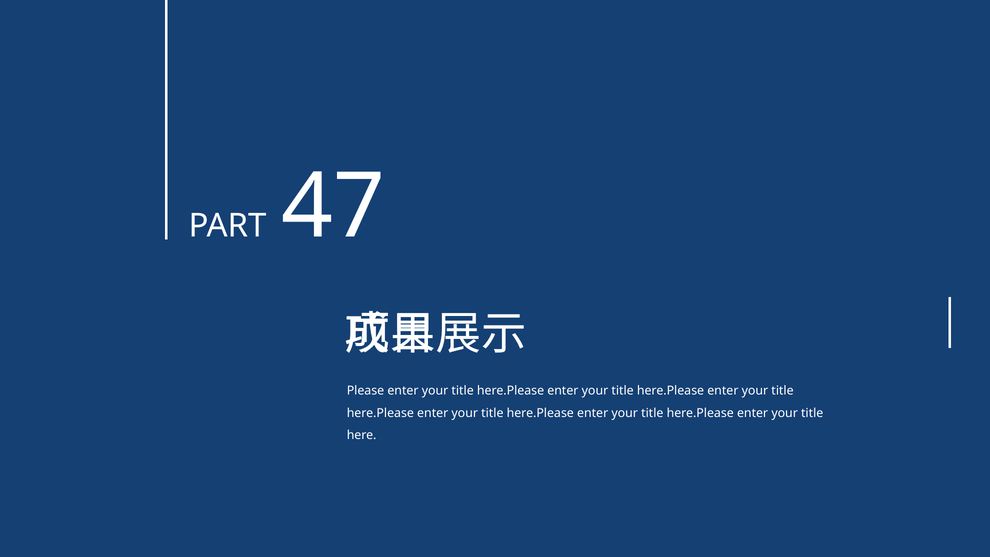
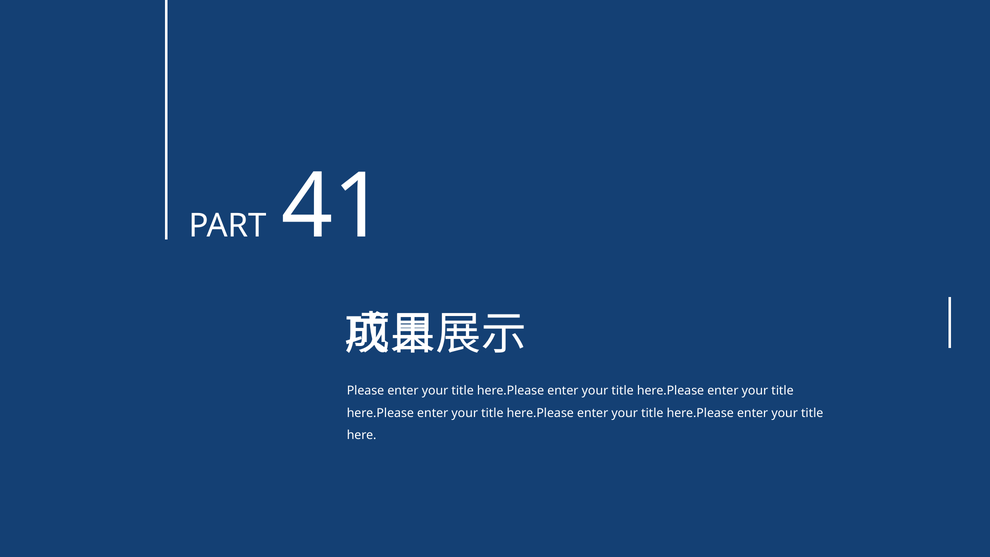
47: 47 -> 41
